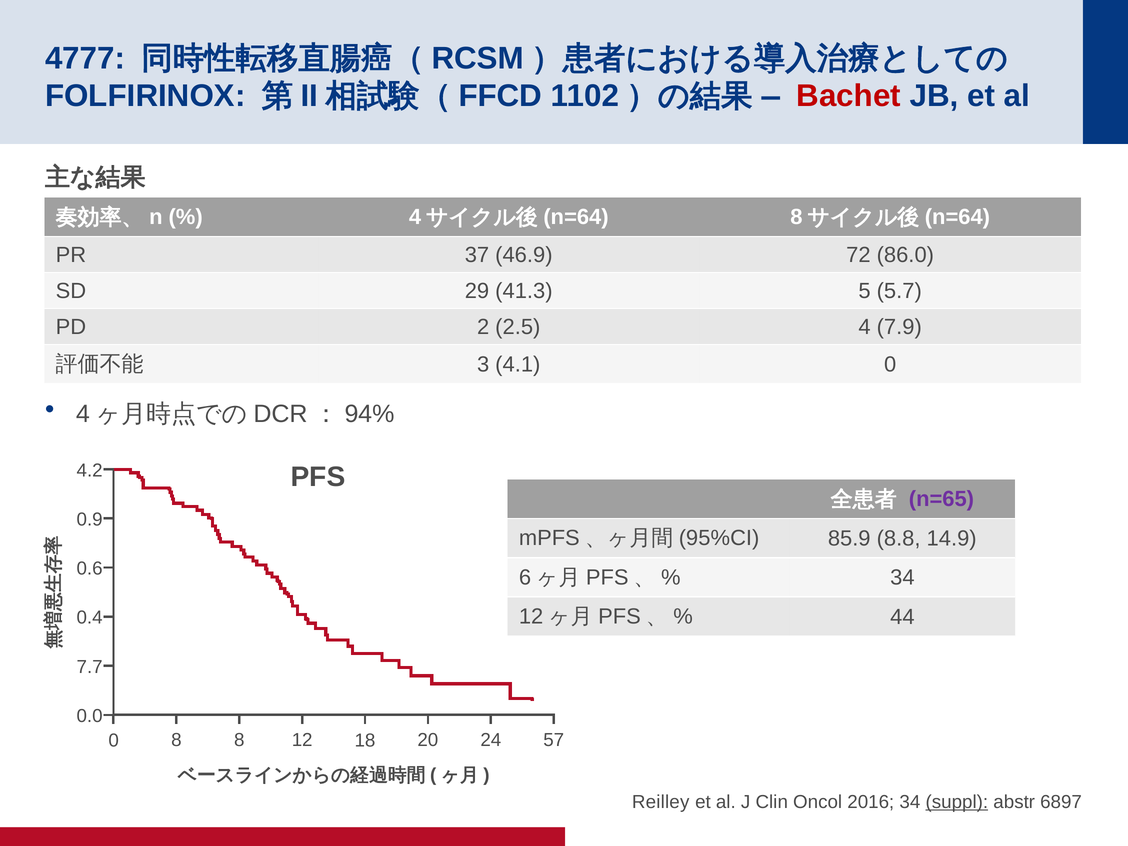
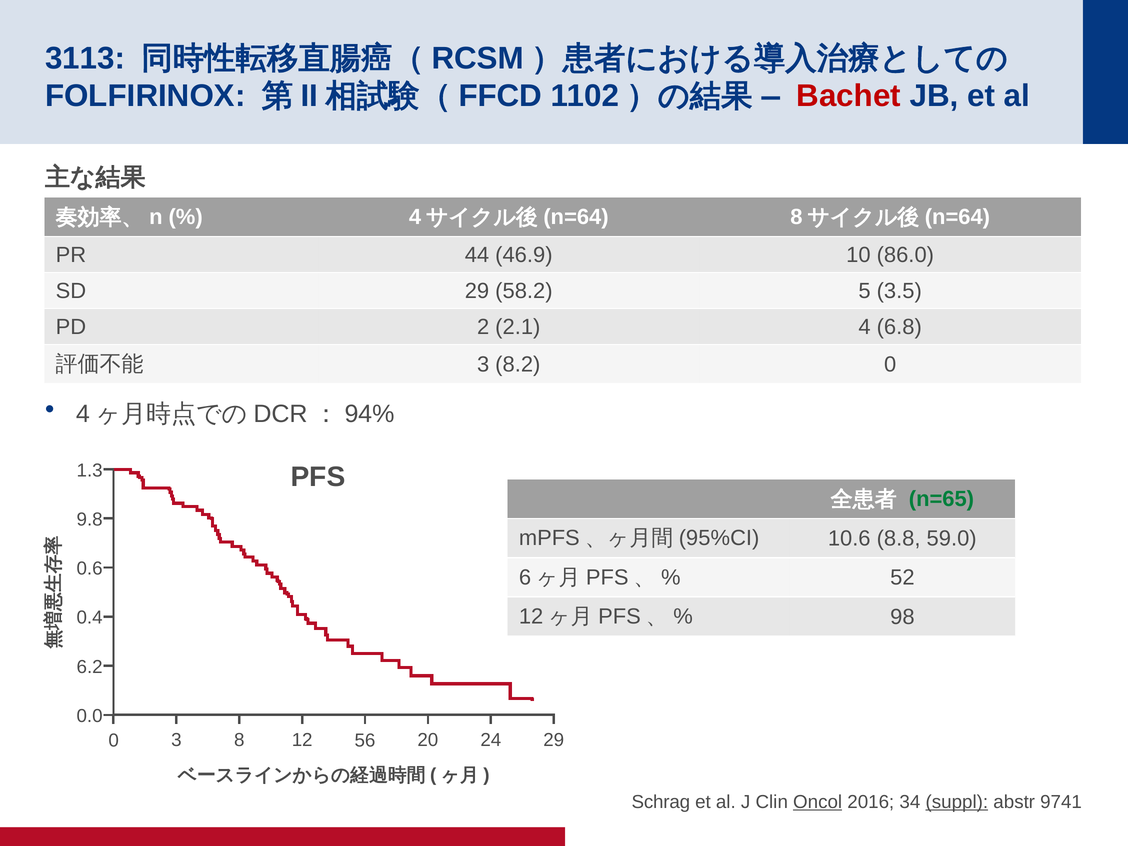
4777: 4777 -> 3113
37: 37 -> 44
72: 72 -> 10
41.3: 41.3 -> 58.2
5.7: 5.7 -> 3.5
2.5: 2.5 -> 2.1
7.9: 7.9 -> 6.8
4.1: 4.1 -> 8.2
4.2: 4.2 -> 1.3
n=65 colour: purple -> green
0.9: 0.9 -> 9.8
85.9: 85.9 -> 10.6
14.9: 14.9 -> 59.0
34 at (902, 578): 34 -> 52
44: 44 -> 98
7.7: 7.7 -> 6.2
0 8: 8 -> 3
18: 18 -> 56
24 57: 57 -> 29
Reilley: Reilley -> Schrag
Oncol underline: none -> present
6897: 6897 -> 9741
